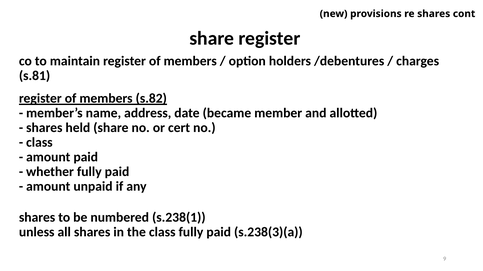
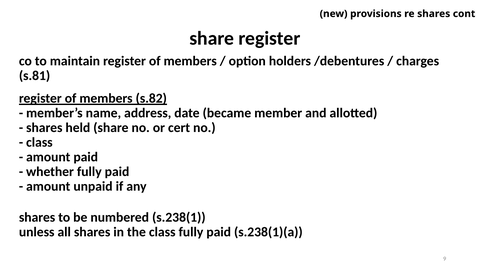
s.238(3)(a: s.238(3)(a -> s.238(1)(a
